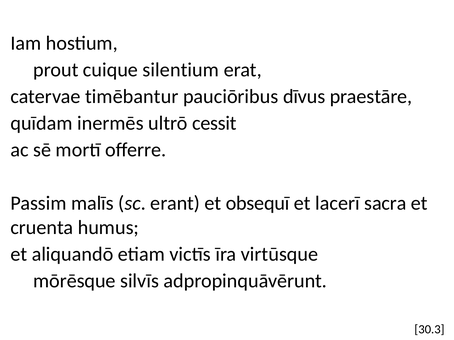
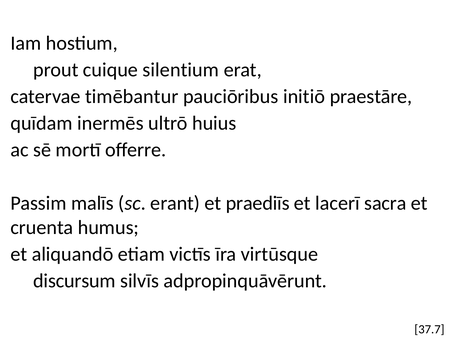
dīvus: dīvus -> initiō
cessit: cessit -> huius
obsequī: obsequī -> praediīs
mōrēsque: mōrēsque -> discursum
30.3: 30.3 -> 37.7
